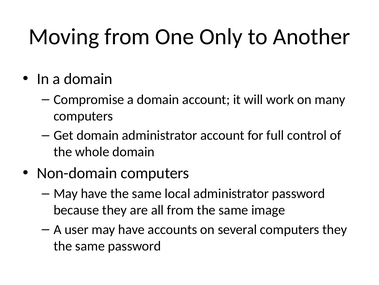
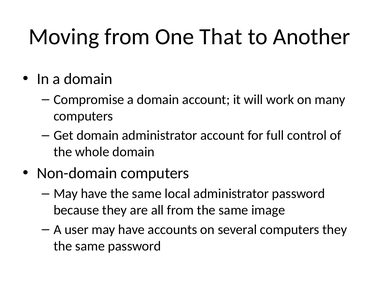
Only: Only -> That
